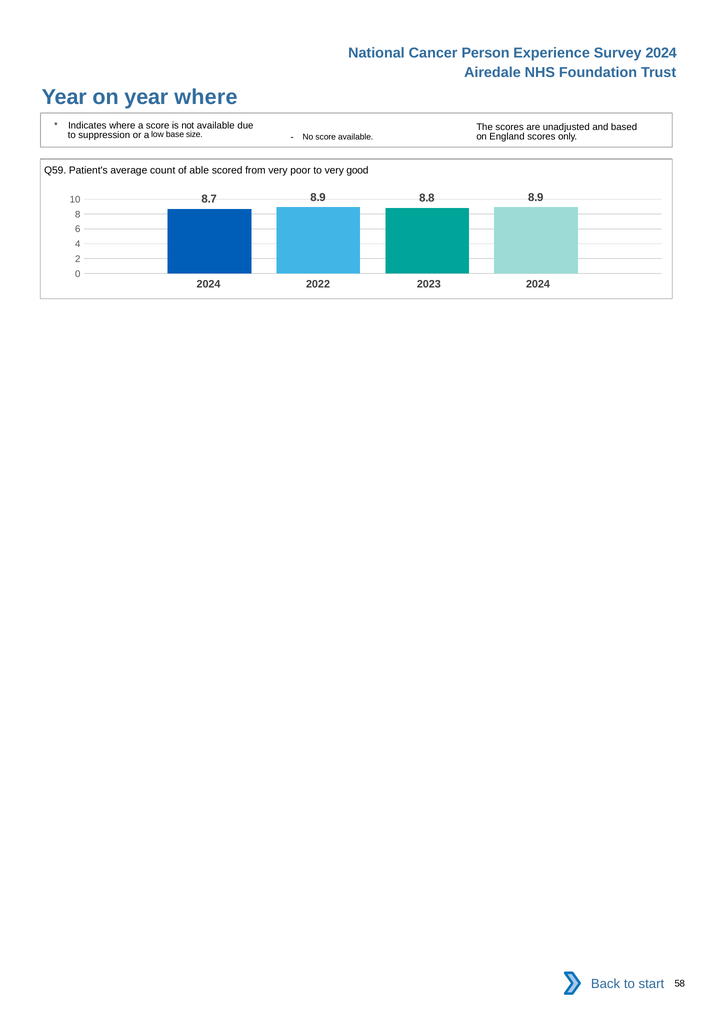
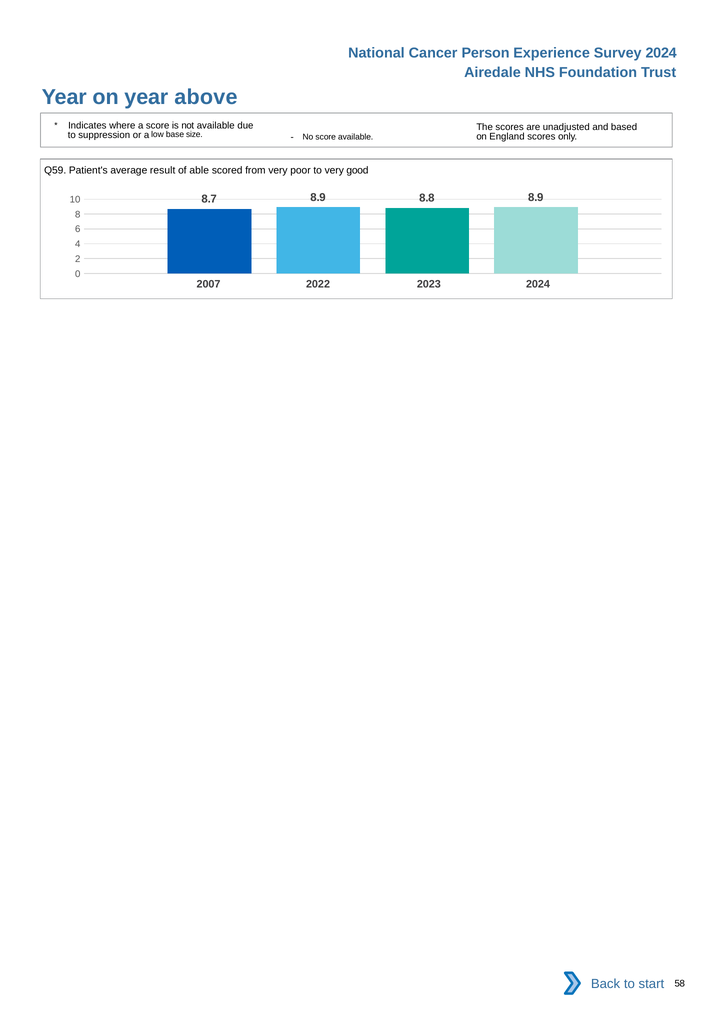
year where: where -> above
count: count -> result
2024 at (209, 284): 2024 -> 2007
